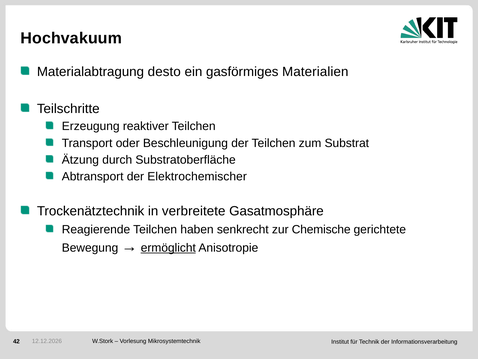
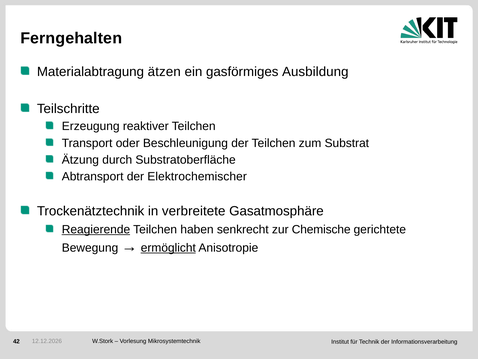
Hochvakuum: Hochvakuum -> Ferngehalten
desto: desto -> ätzen
Materialien: Materialien -> Ausbildung
Reagierende underline: none -> present
